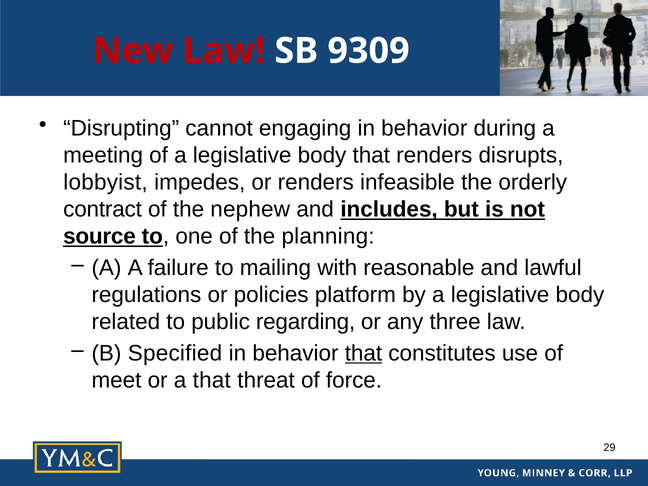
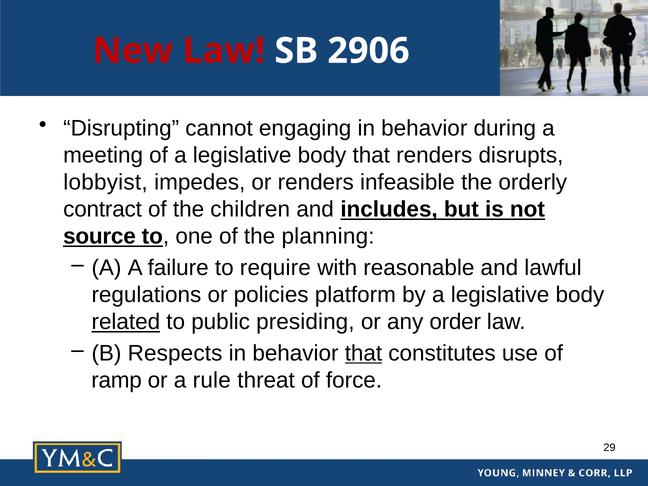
9309: 9309 -> 2906
nephew: nephew -> children
mailing: mailing -> require
related underline: none -> present
regarding: regarding -> presiding
three: three -> order
Specified: Specified -> Respects
meet: meet -> ramp
a that: that -> rule
